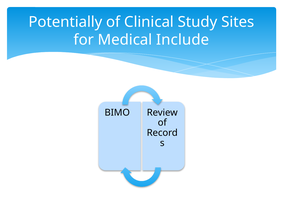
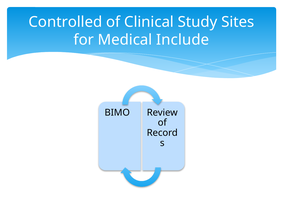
Potentially: Potentially -> Controlled
